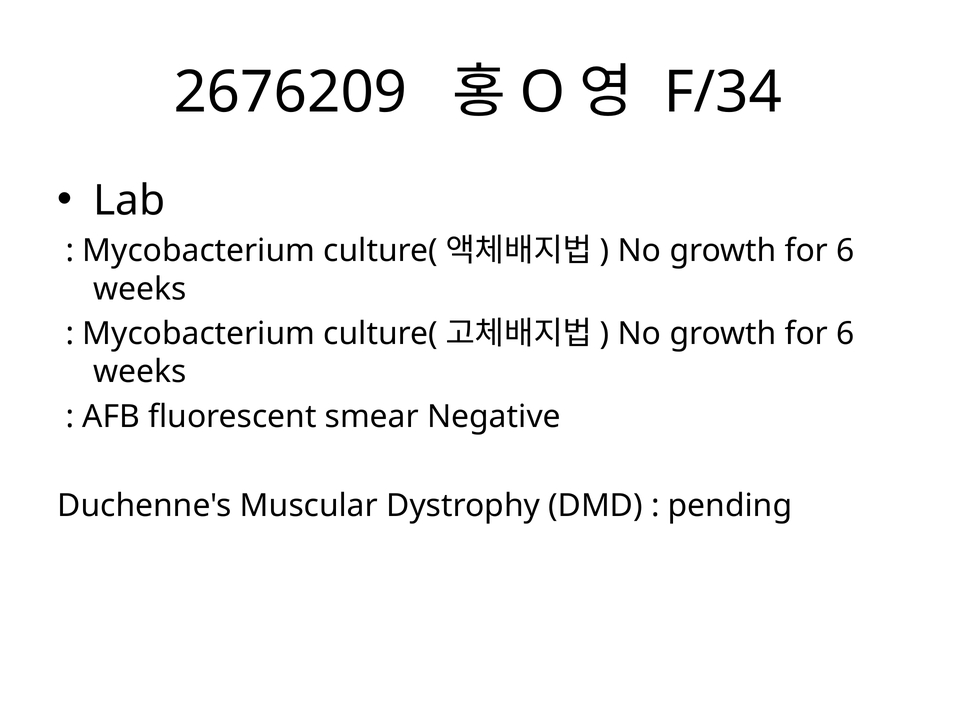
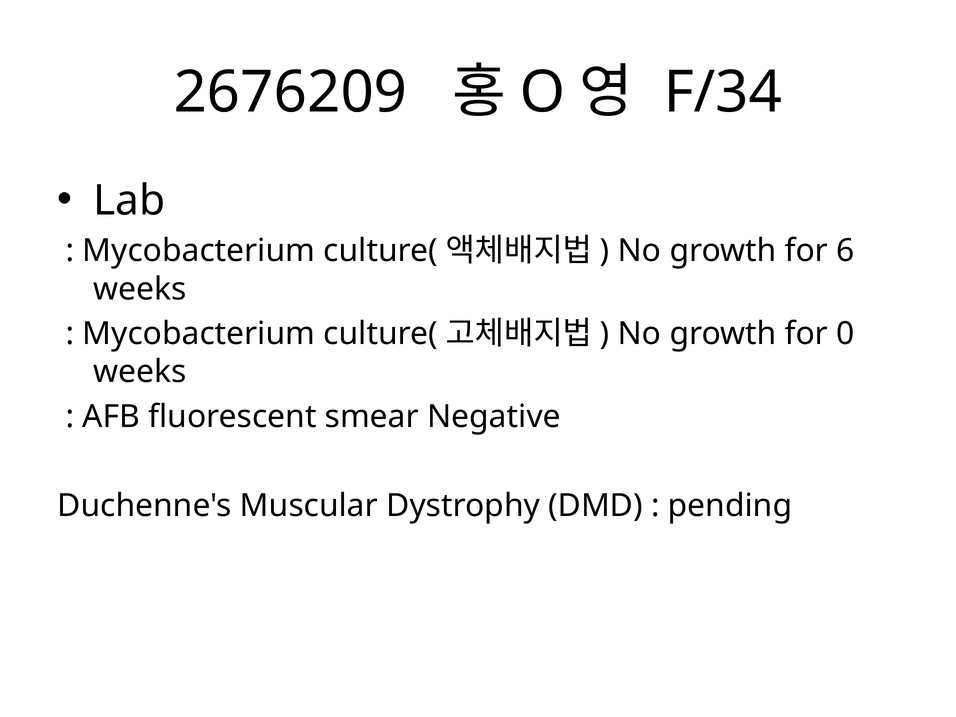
6 at (846, 334): 6 -> 0
